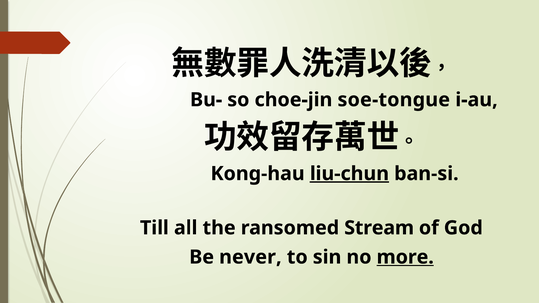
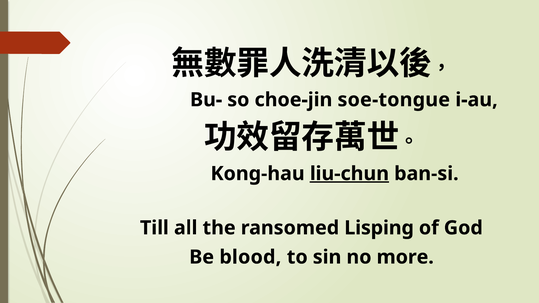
Stream: Stream -> Lisping
never: never -> blood
more underline: present -> none
